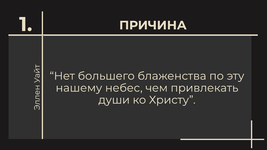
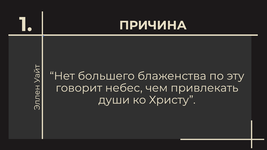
нашему: нашему -> говорит
